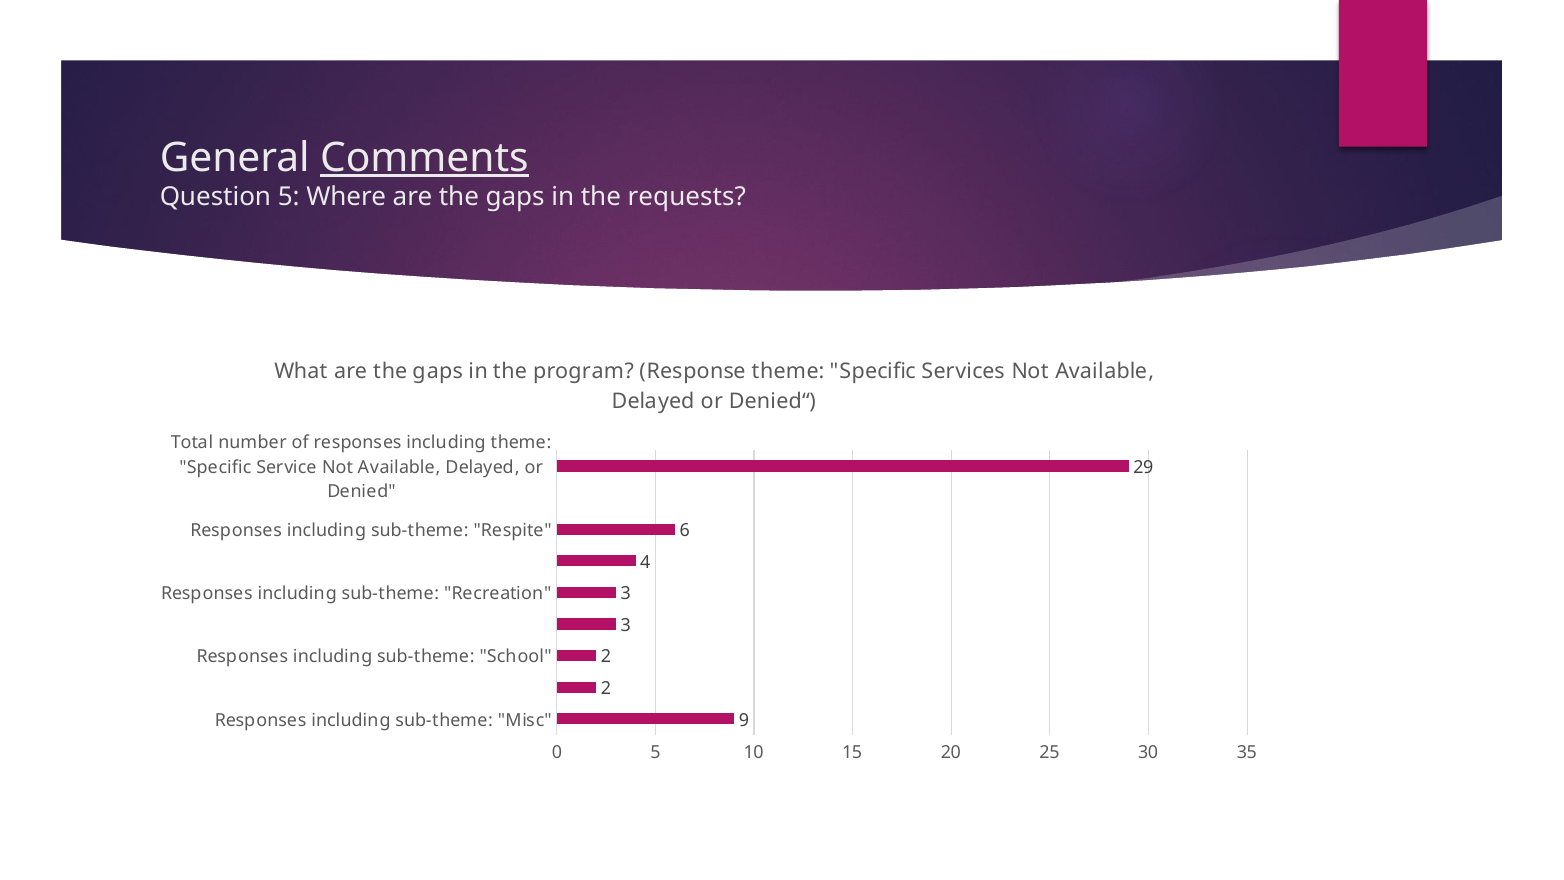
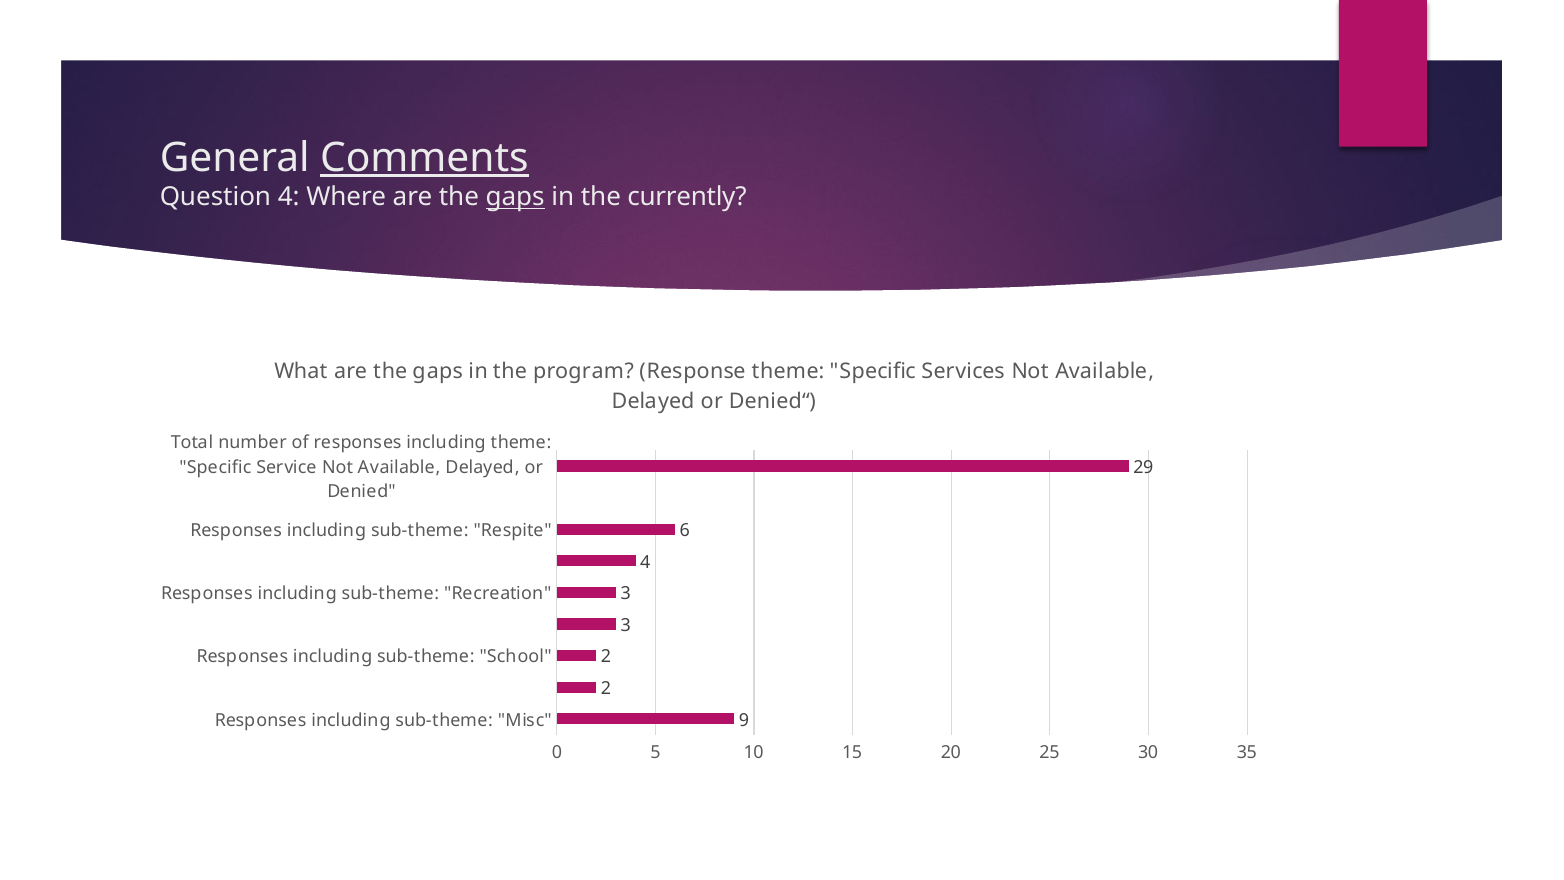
Question 5: 5 -> 4
gaps at (515, 197) underline: none -> present
requests: requests -> currently
